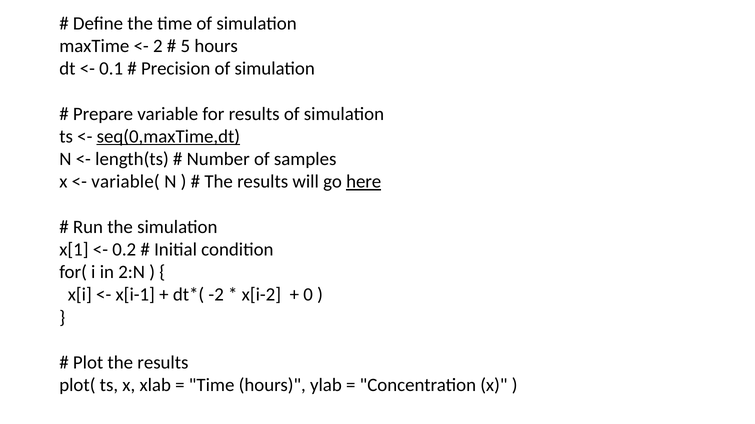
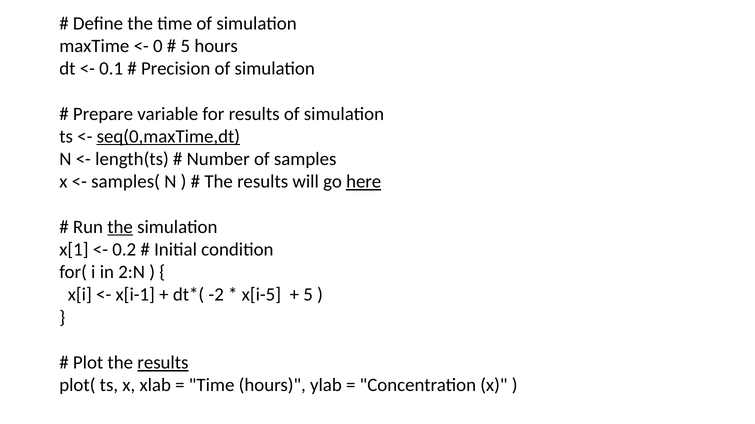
2: 2 -> 0
variable(: variable( -> samples(
the at (120, 227) underline: none -> present
x[i-2: x[i-2 -> x[i-5
0 at (308, 295): 0 -> 5
results at (163, 363) underline: none -> present
